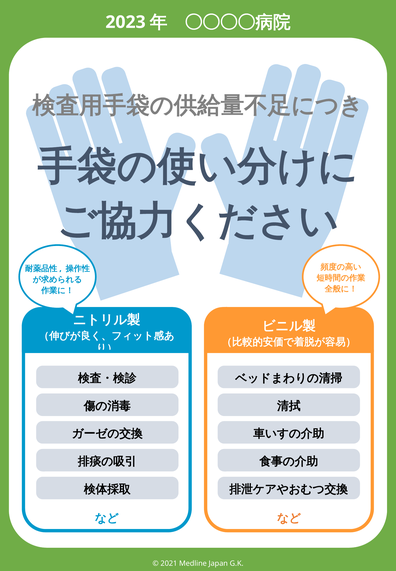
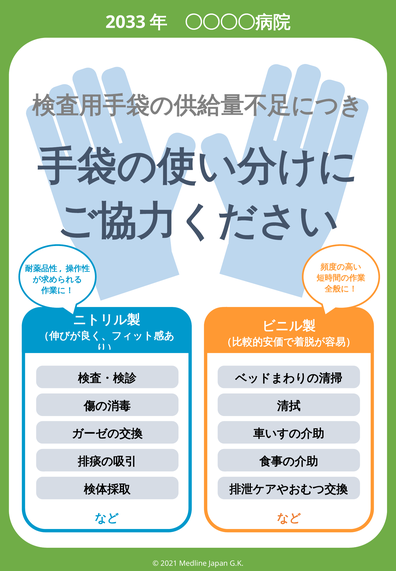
2023: 2023 -> 2033
